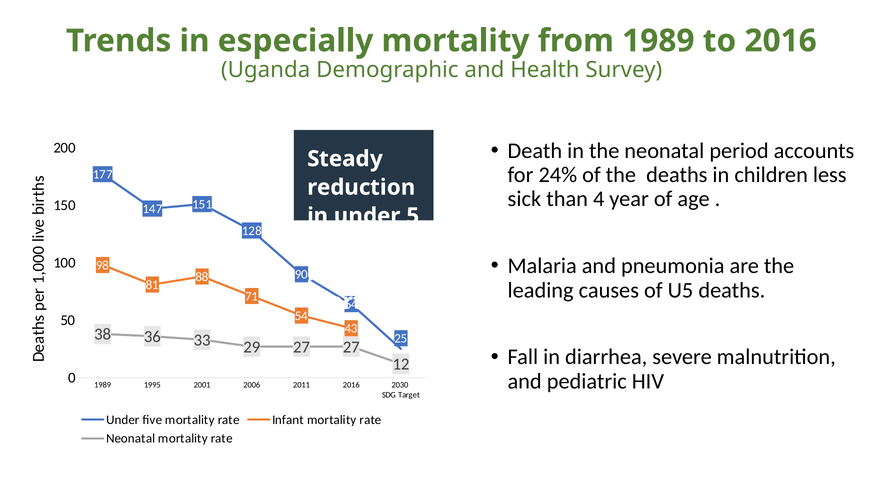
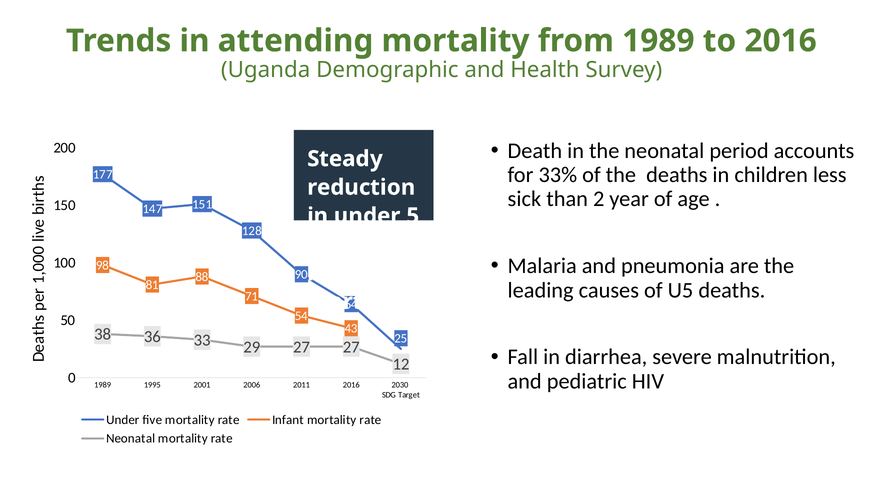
especially: especially -> attending
24%: 24% -> 33%
4: 4 -> 2
